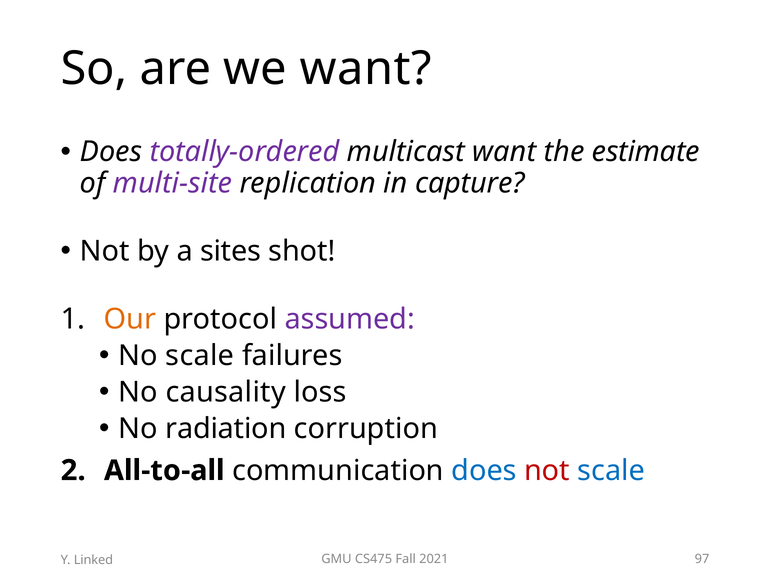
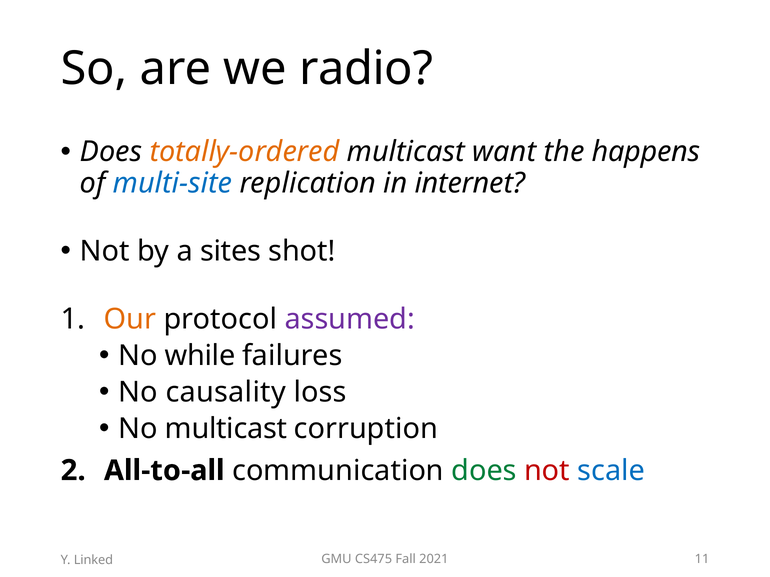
we want: want -> radio
totally-ordered colour: purple -> orange
estimate: estimate -> happens
multi-site colour: purple -> blue
capture: capture -> internet
No scale: scale -> while
No radiation: radiation -> multicast
does at (484, 471) colour: blue -> green
97: 97 -> 11
